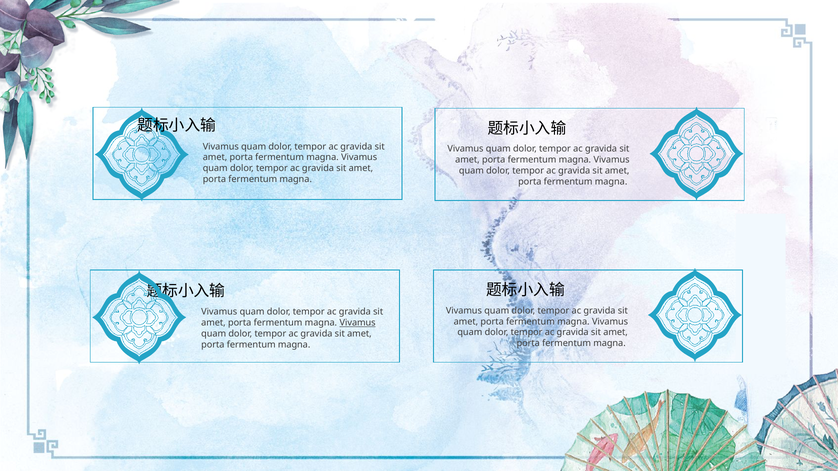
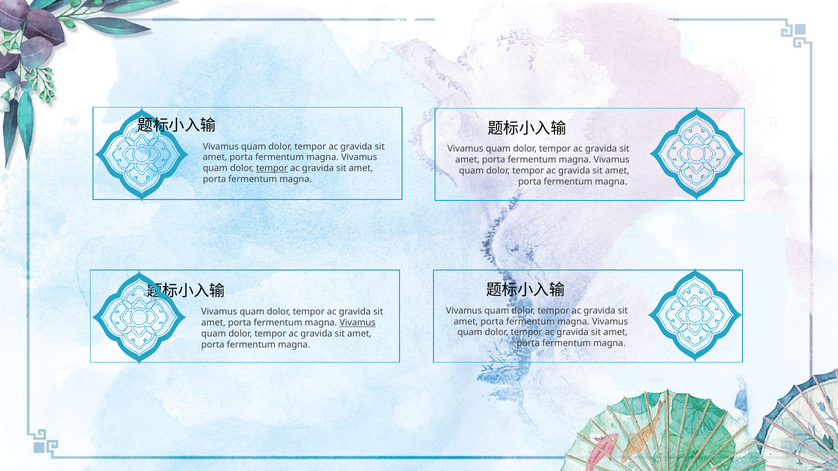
tempor at (272, 169) underline: none -> present
